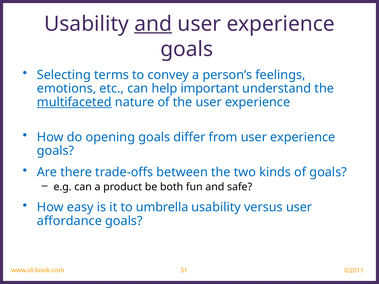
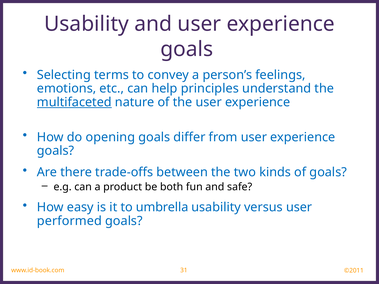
and at (153, 24) underline: present -> none
important: important -> principles
affordance: affordance -> performed
